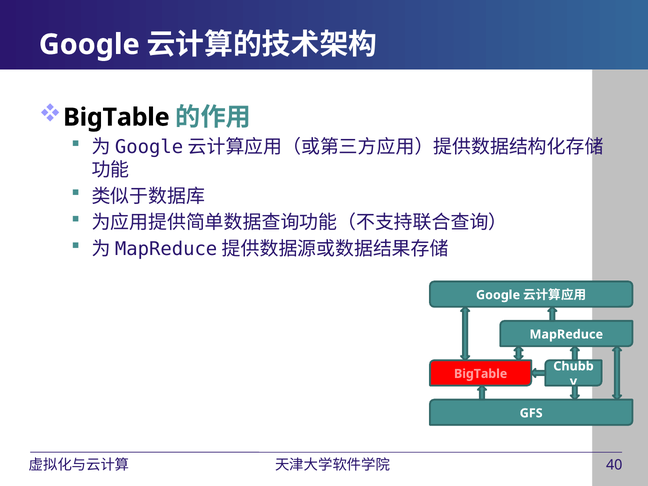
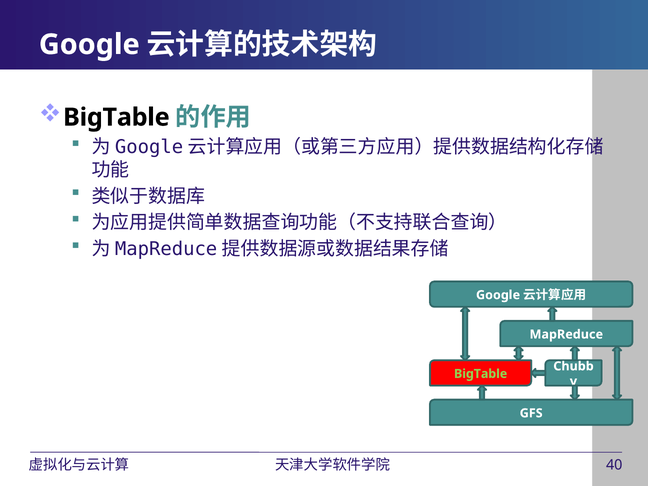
BigTable at (481, 374) colour: pink -> light green
